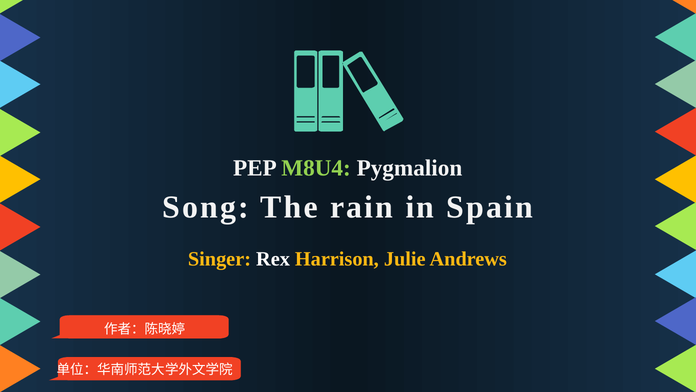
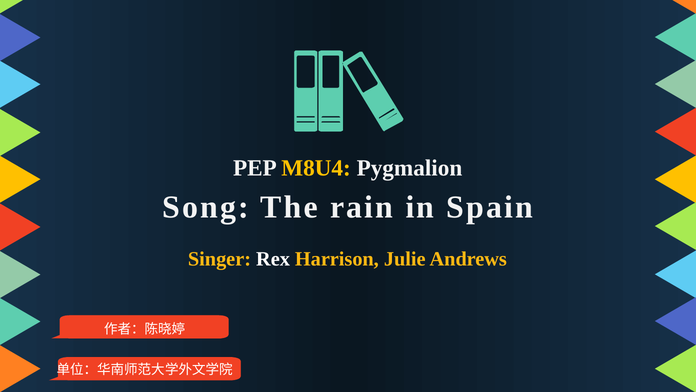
M8U4 colour: light green -> yellow
